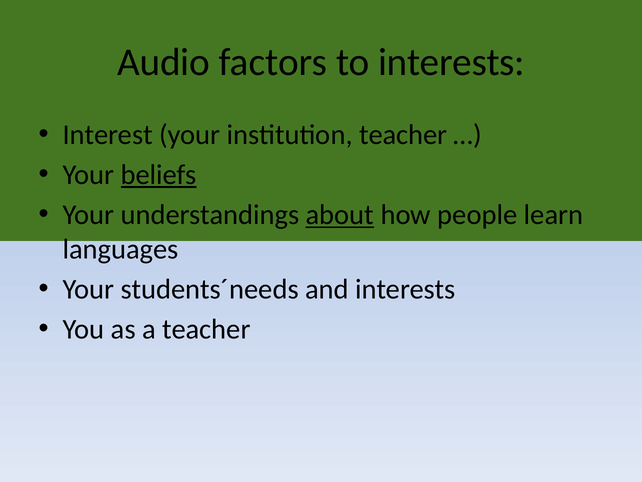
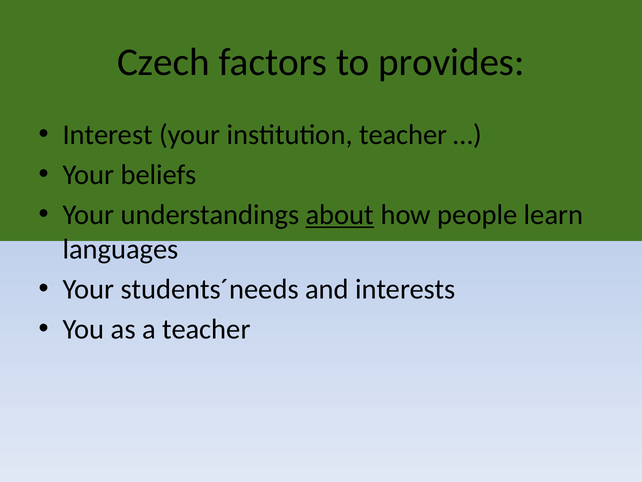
Audio: Audio -> Czech
to interests: interests -> provides
beliefs underline: present -> none
